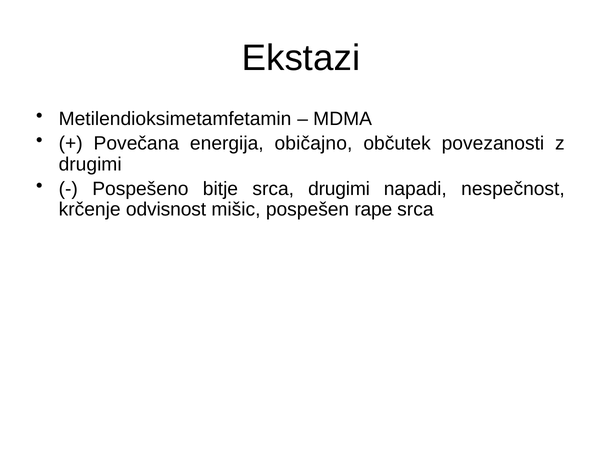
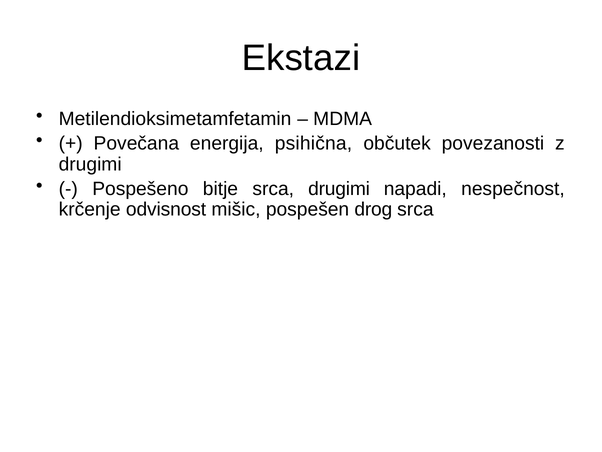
običajno: običajno -> psihična
rape: rape -> drog
